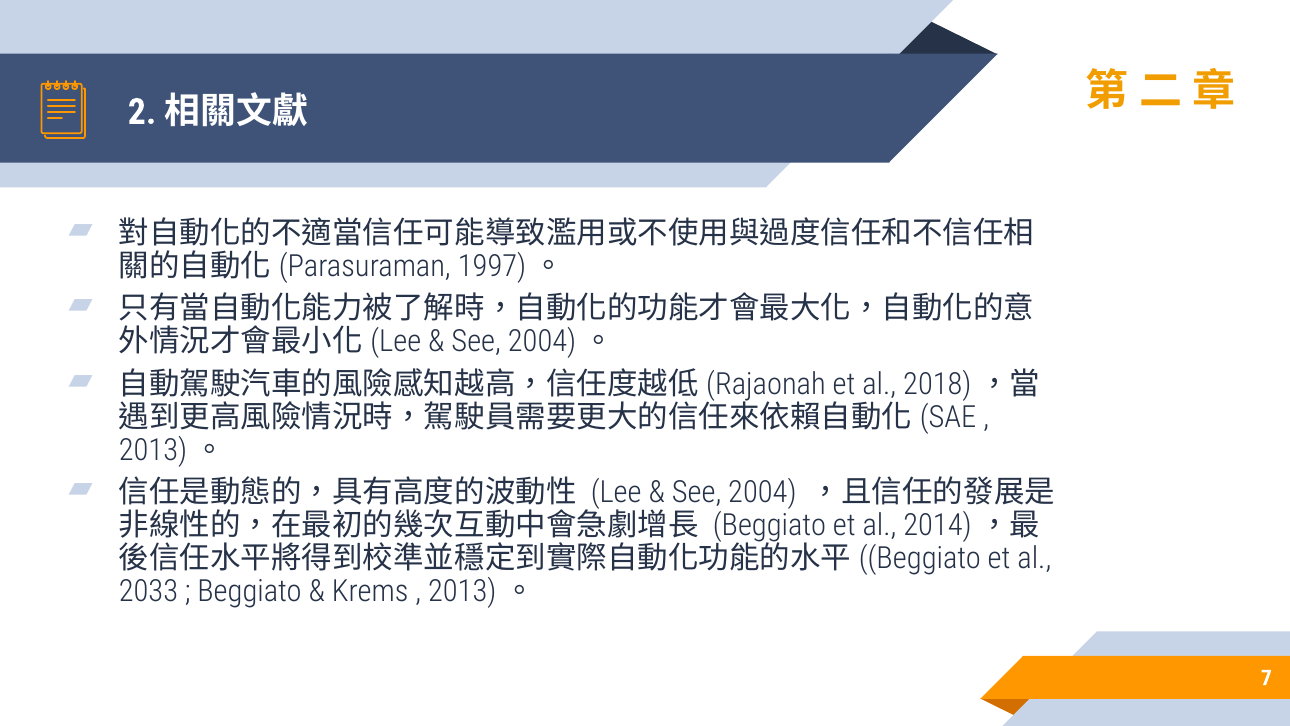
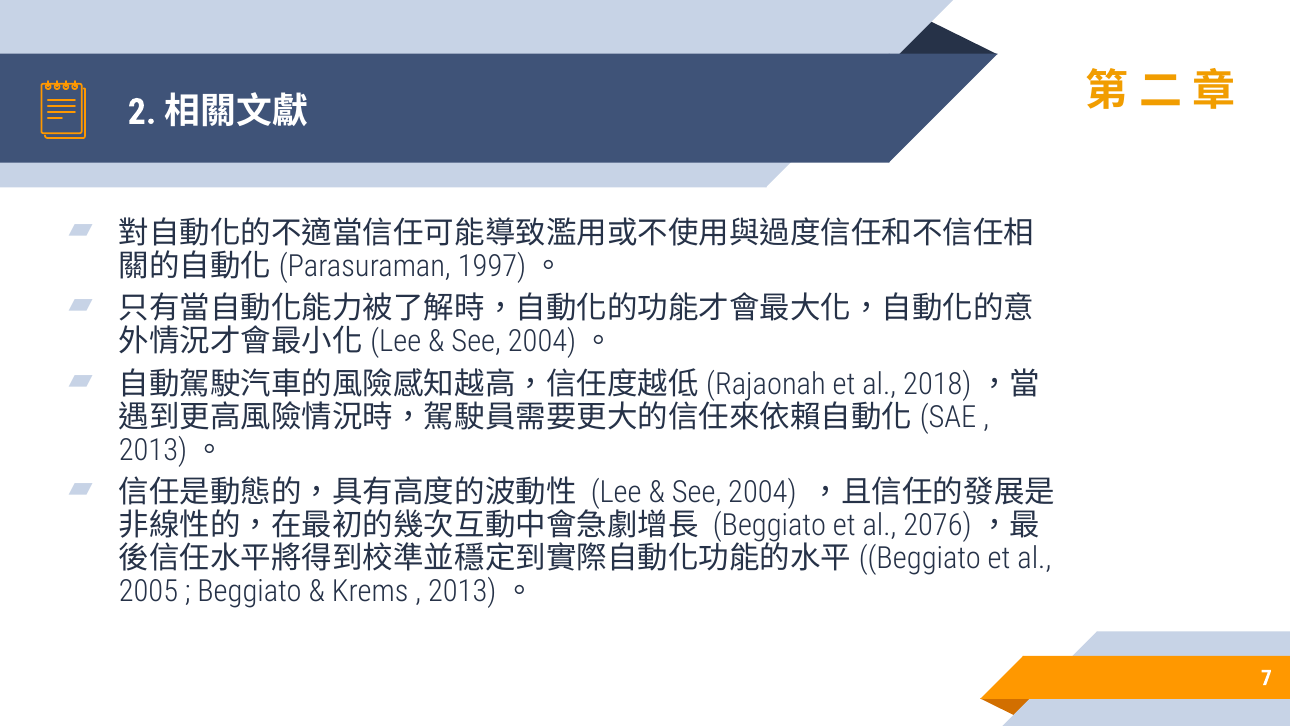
2014: 2014 -> 2076
2033: 2033 -> 2005
